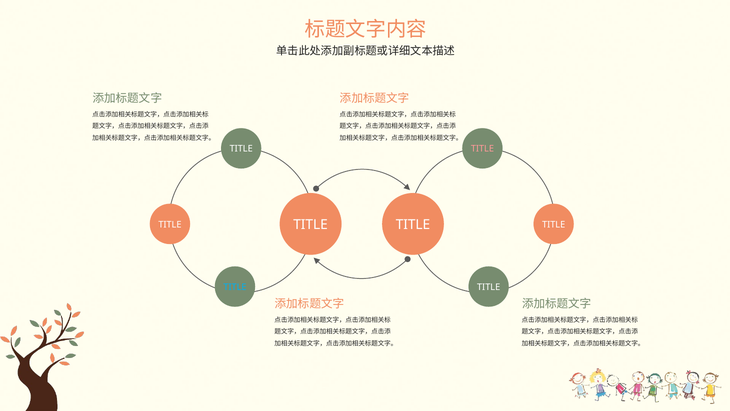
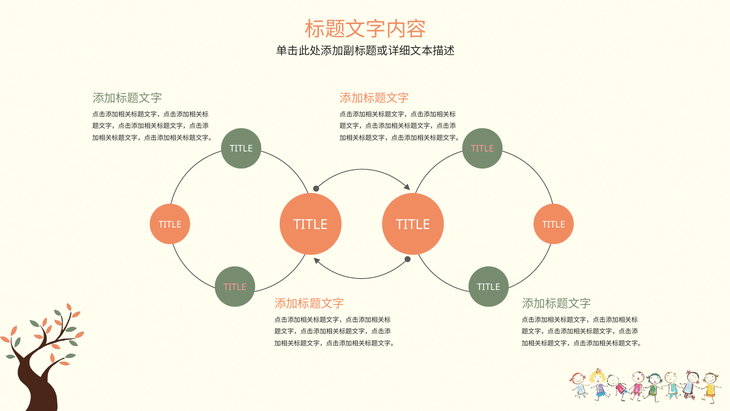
TITLE at (235, 287) colour: light blue -> pink
